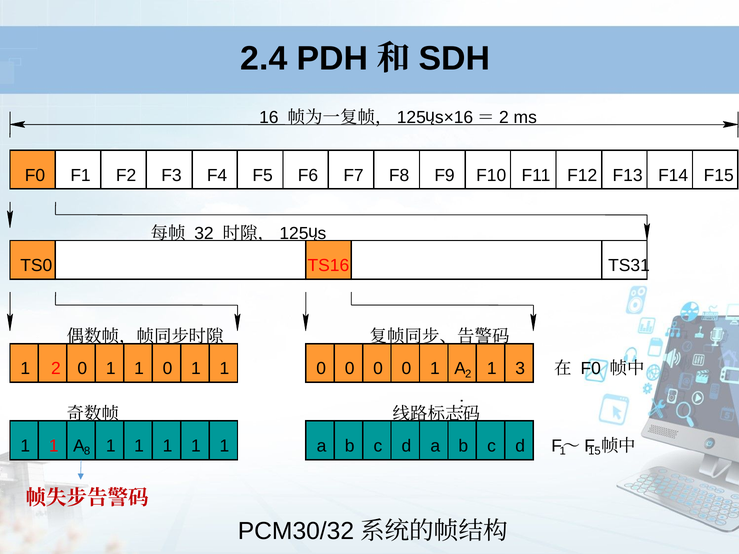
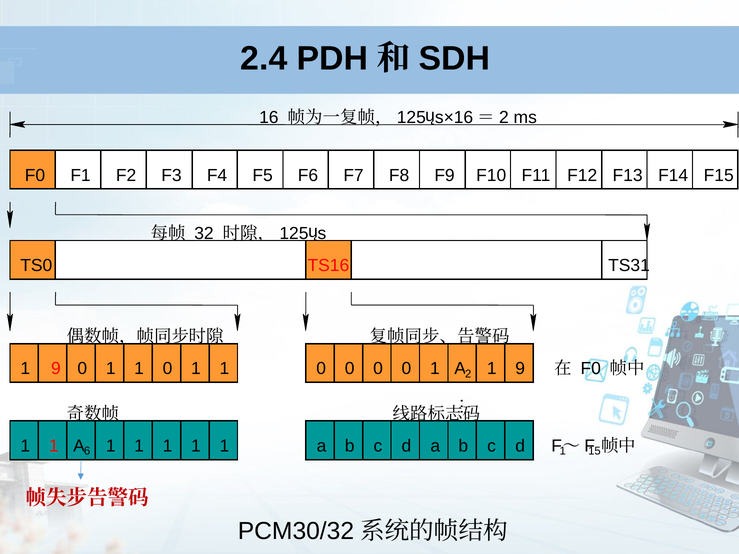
2 at (56, 369): 2 -> 9
2 1 3: 3 -> 9
8: 8 -> 6
